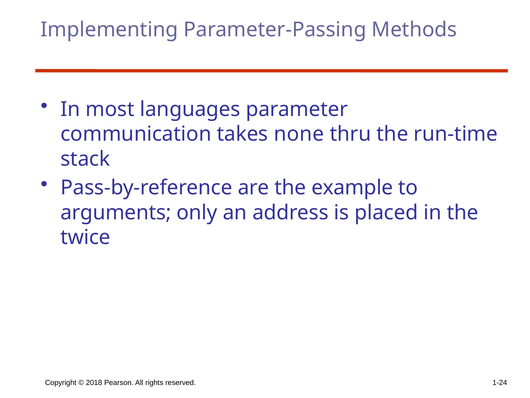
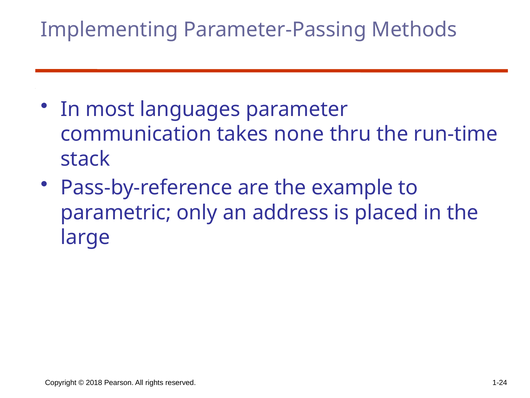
arguments: arguments -> parametric
twice: twice -> large
